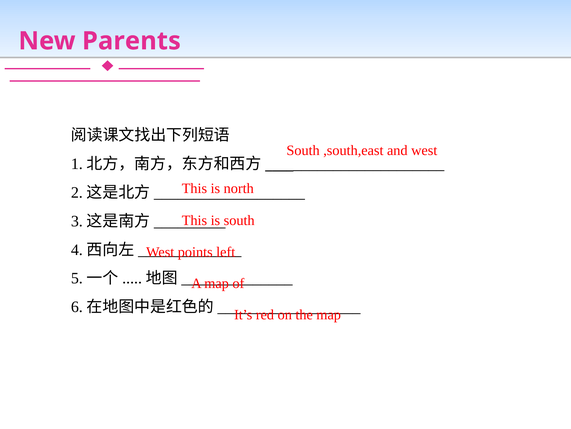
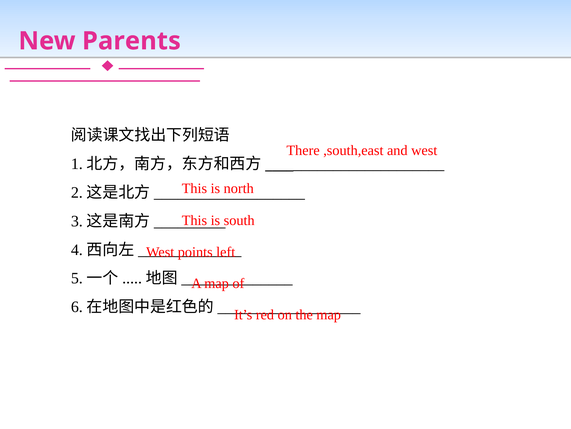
South at (303, 150): South -> There
